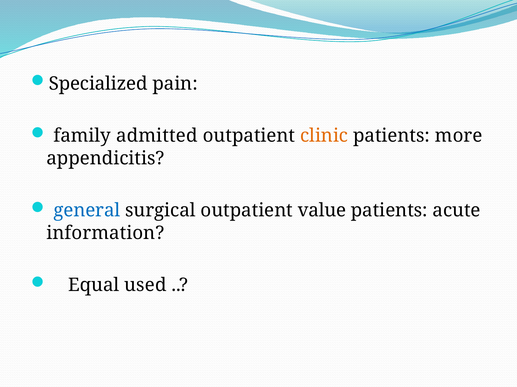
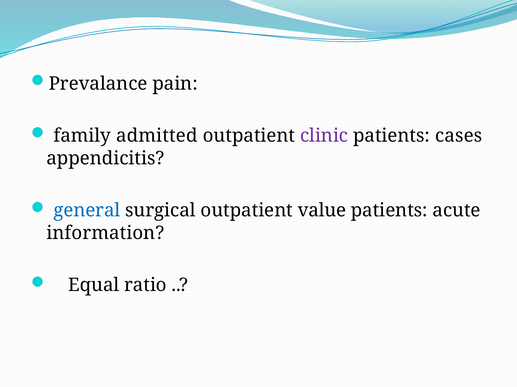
Specialized: Specialized -> Prevalance
clinic colour: orange -> purple
more: more -> cases
used: used -> ratio
